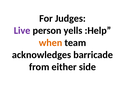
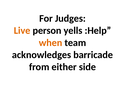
Live colour: purple -> orange
